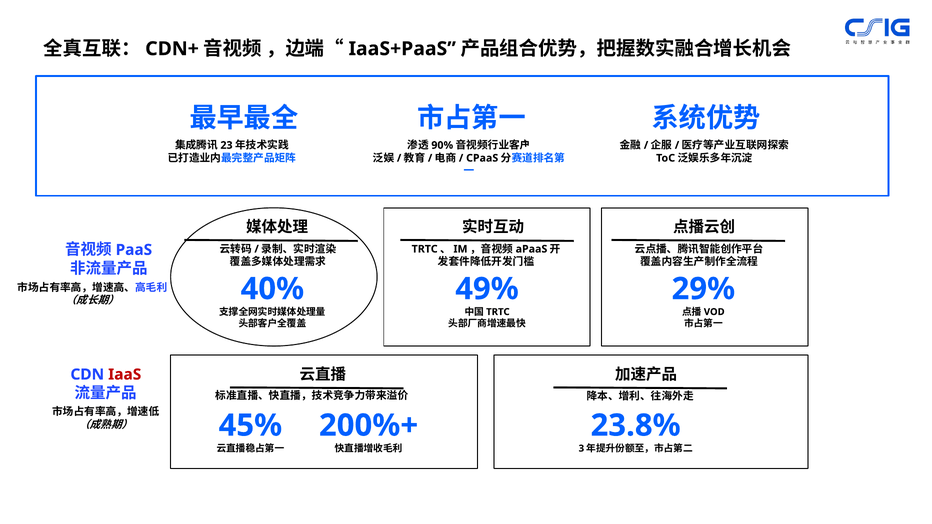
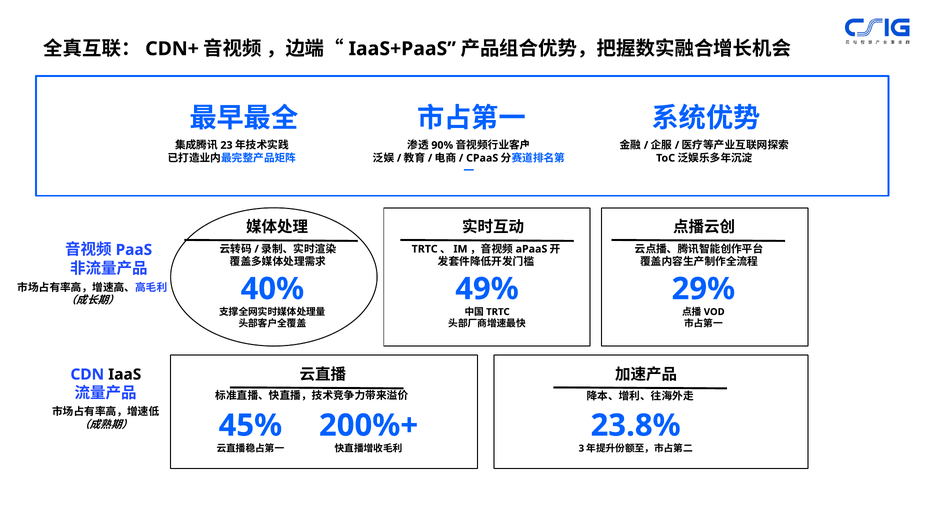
IaaS colour: red -> black
